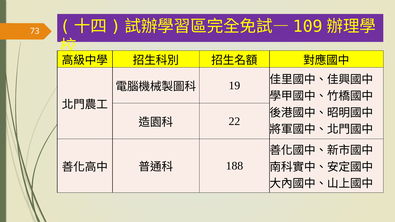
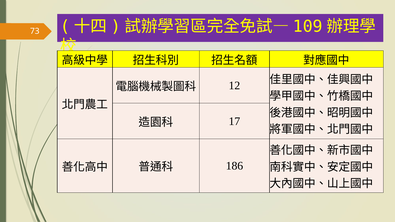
19: 19 -> 12
22: 22 -> 17
188: 188 -> 186
